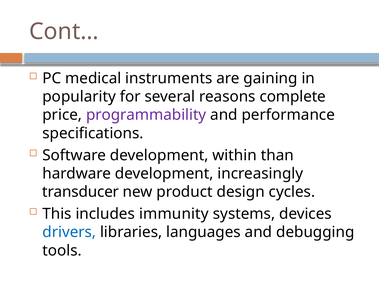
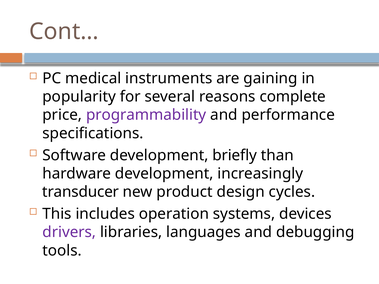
within: within -> briefly
immunity: immunity -> operation
drivers colour: blue -> purple
